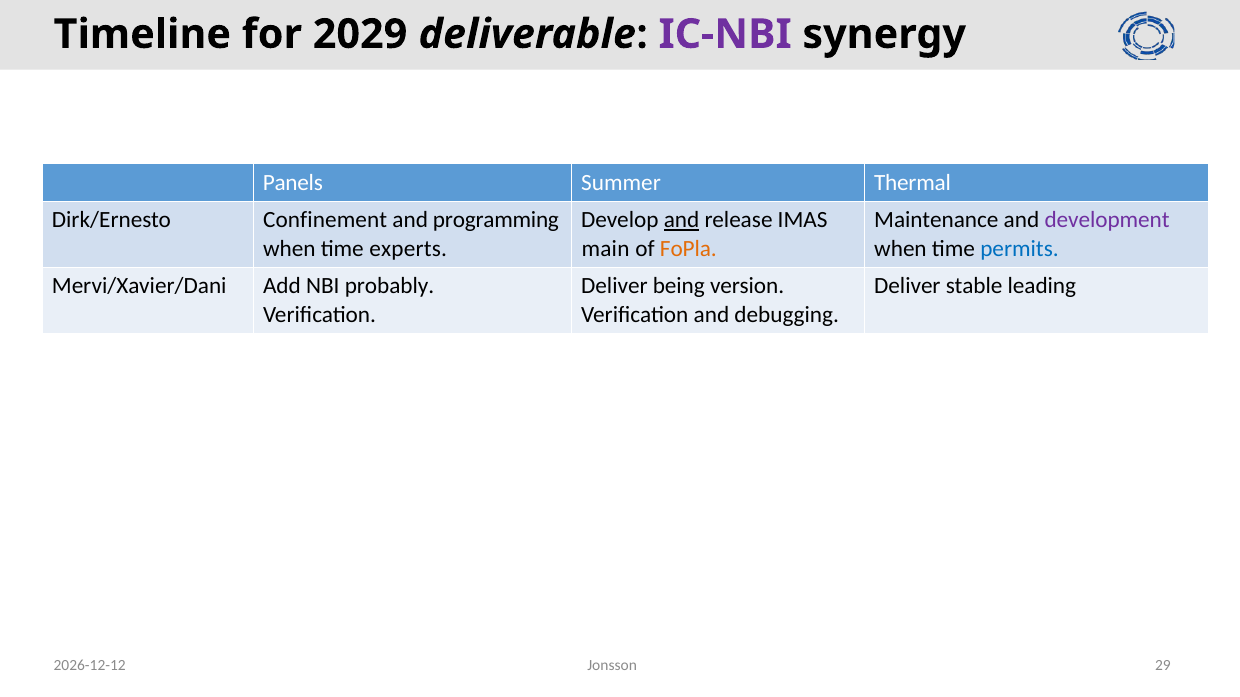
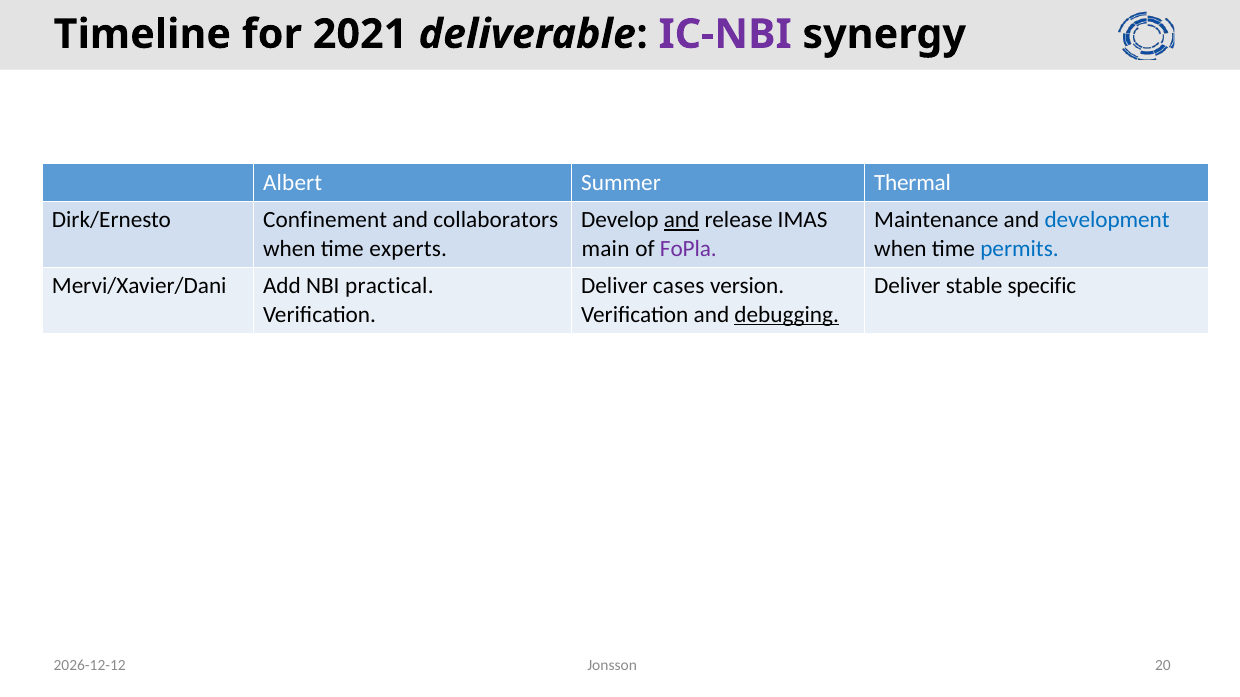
2029: 2029 -> 2021
Panels: Panels -> Albert
programming: programming -> collaborators
development colour: purple -> blue
FoPla colour: orange -> purple
probably: probably -> practical
being: being -> cases
leading: leading -> specific
debugging underline: none -> present
29: 29 -> 20
